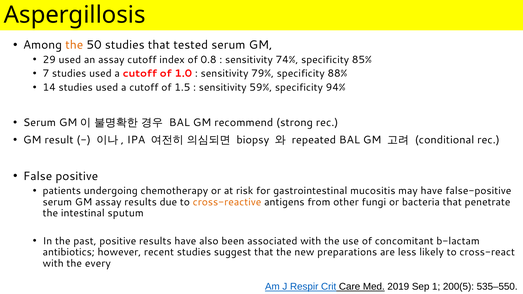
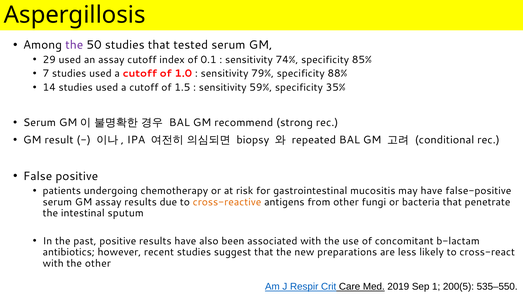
the at (74, 45) colour: orange -> purple
0.8: 0.8 -> 0.1
94%: 94% -> 35%
the every: every -> other
